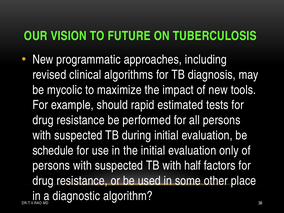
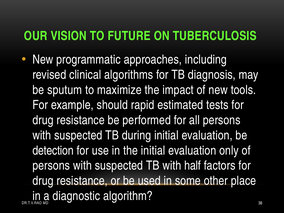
mycolic: mycolic -> sputum
schedule: schedule -> detection
